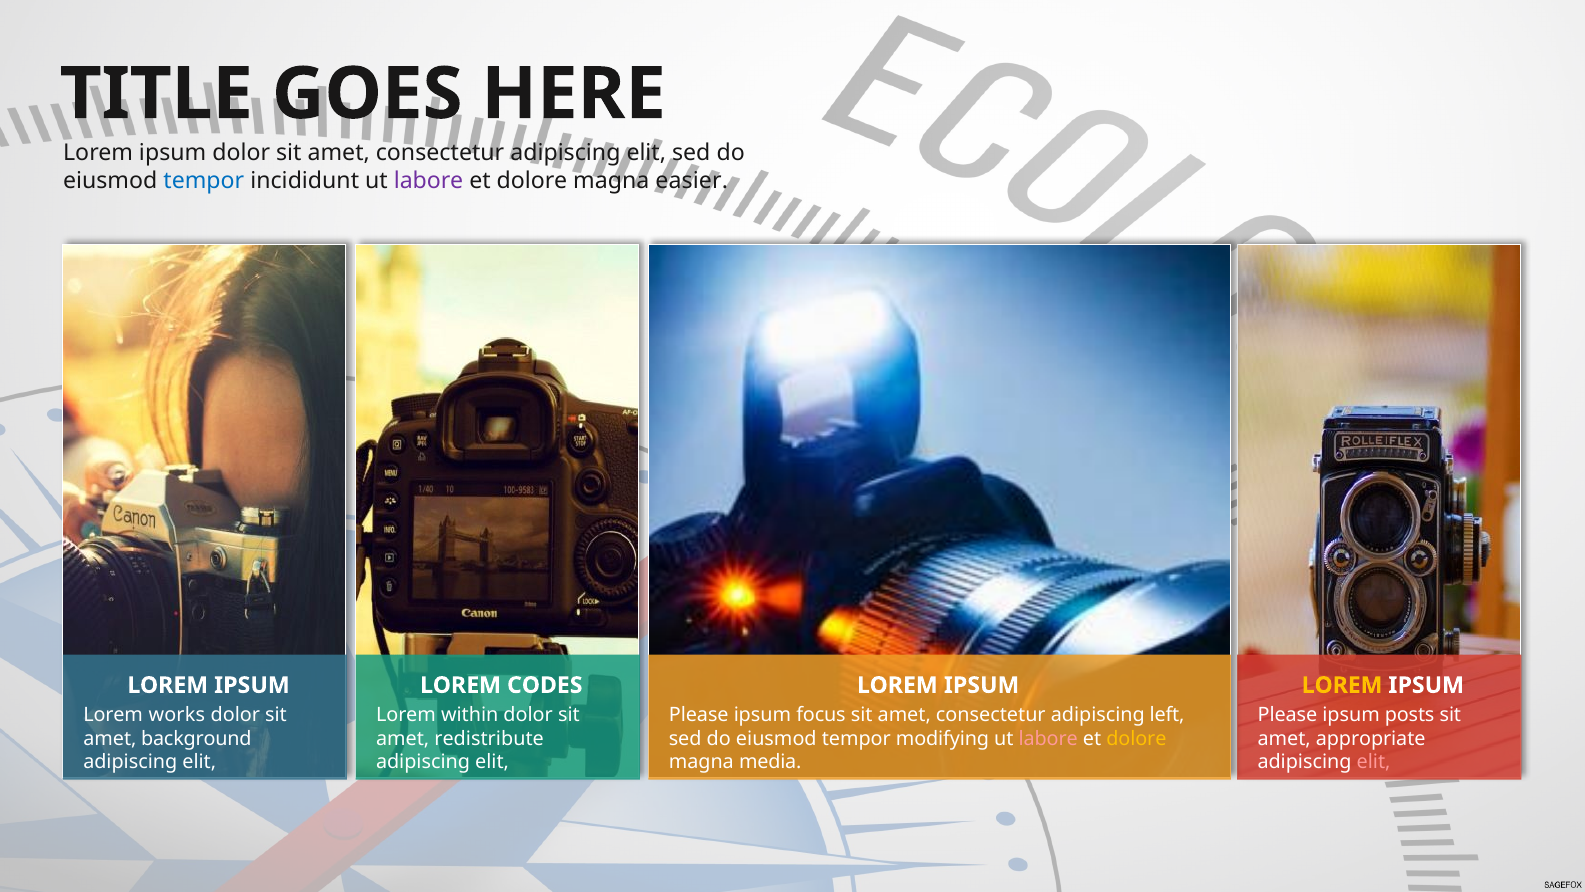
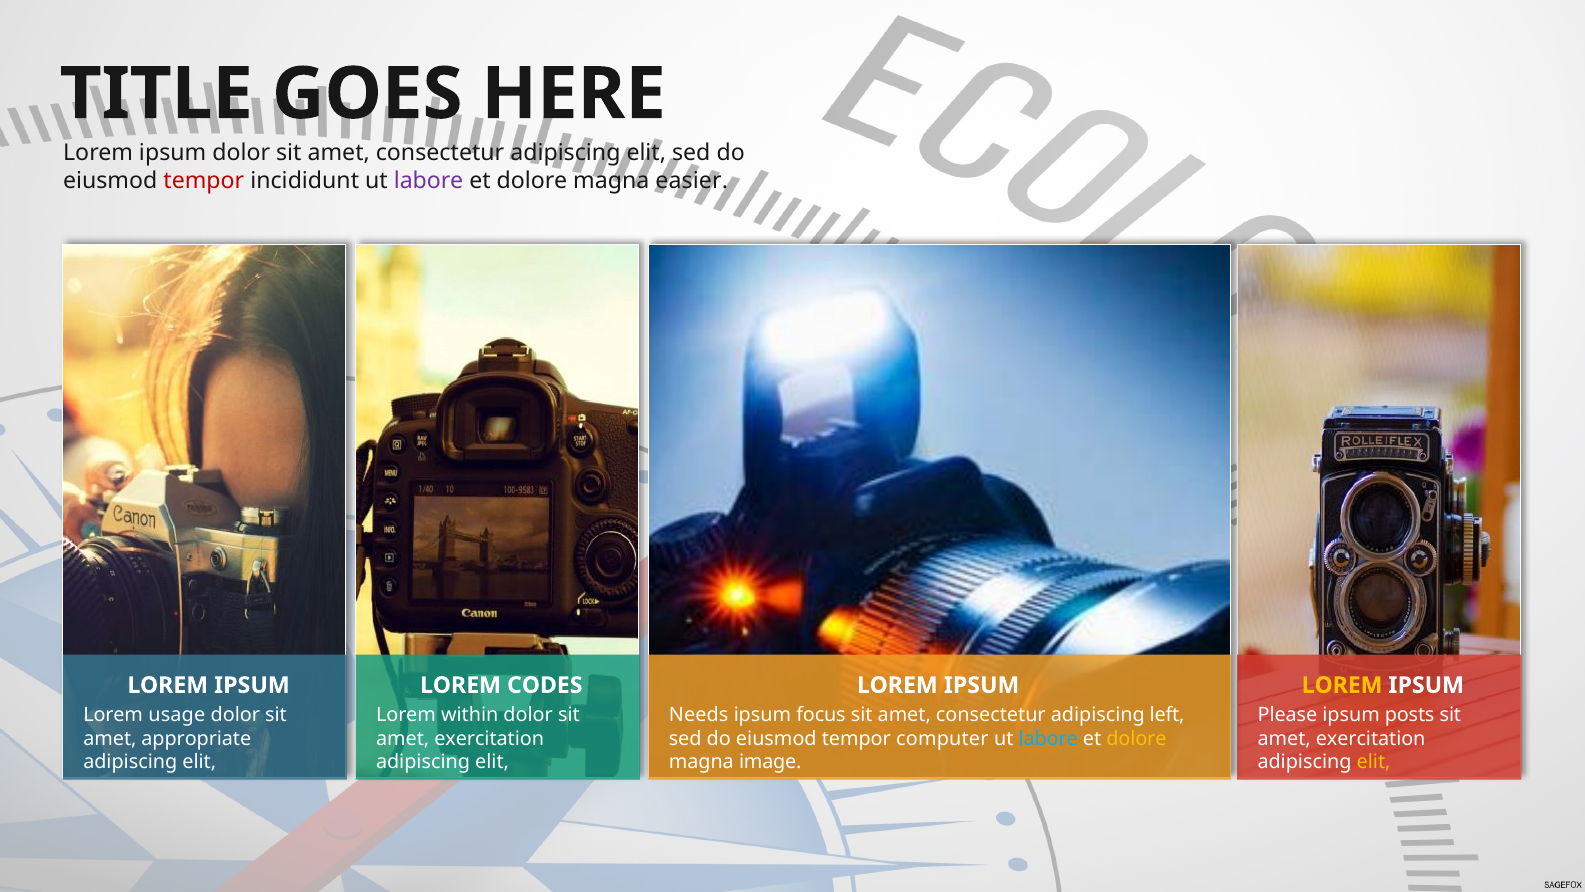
tempor at (204, 181) colour: blue -> red
works: works -> usage
Please at (699, 714): Please -> Needs
background: background -> appropriate
redistribute at (489, 738): redistribute -> exercitation
modifying: modifying -> computer
labore at (1048, 738) colour: pink -> light blue
appropriate at (1371, 738): appropriate -> exercitation
media: media -> image
elit at (1374, 762) colour: pink -> yellow
